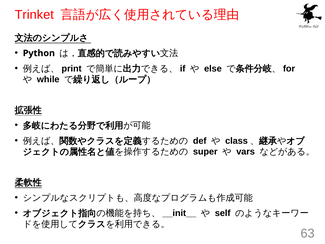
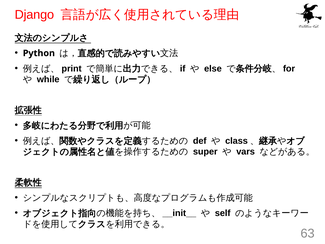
Trinket: Trinket -> Django
